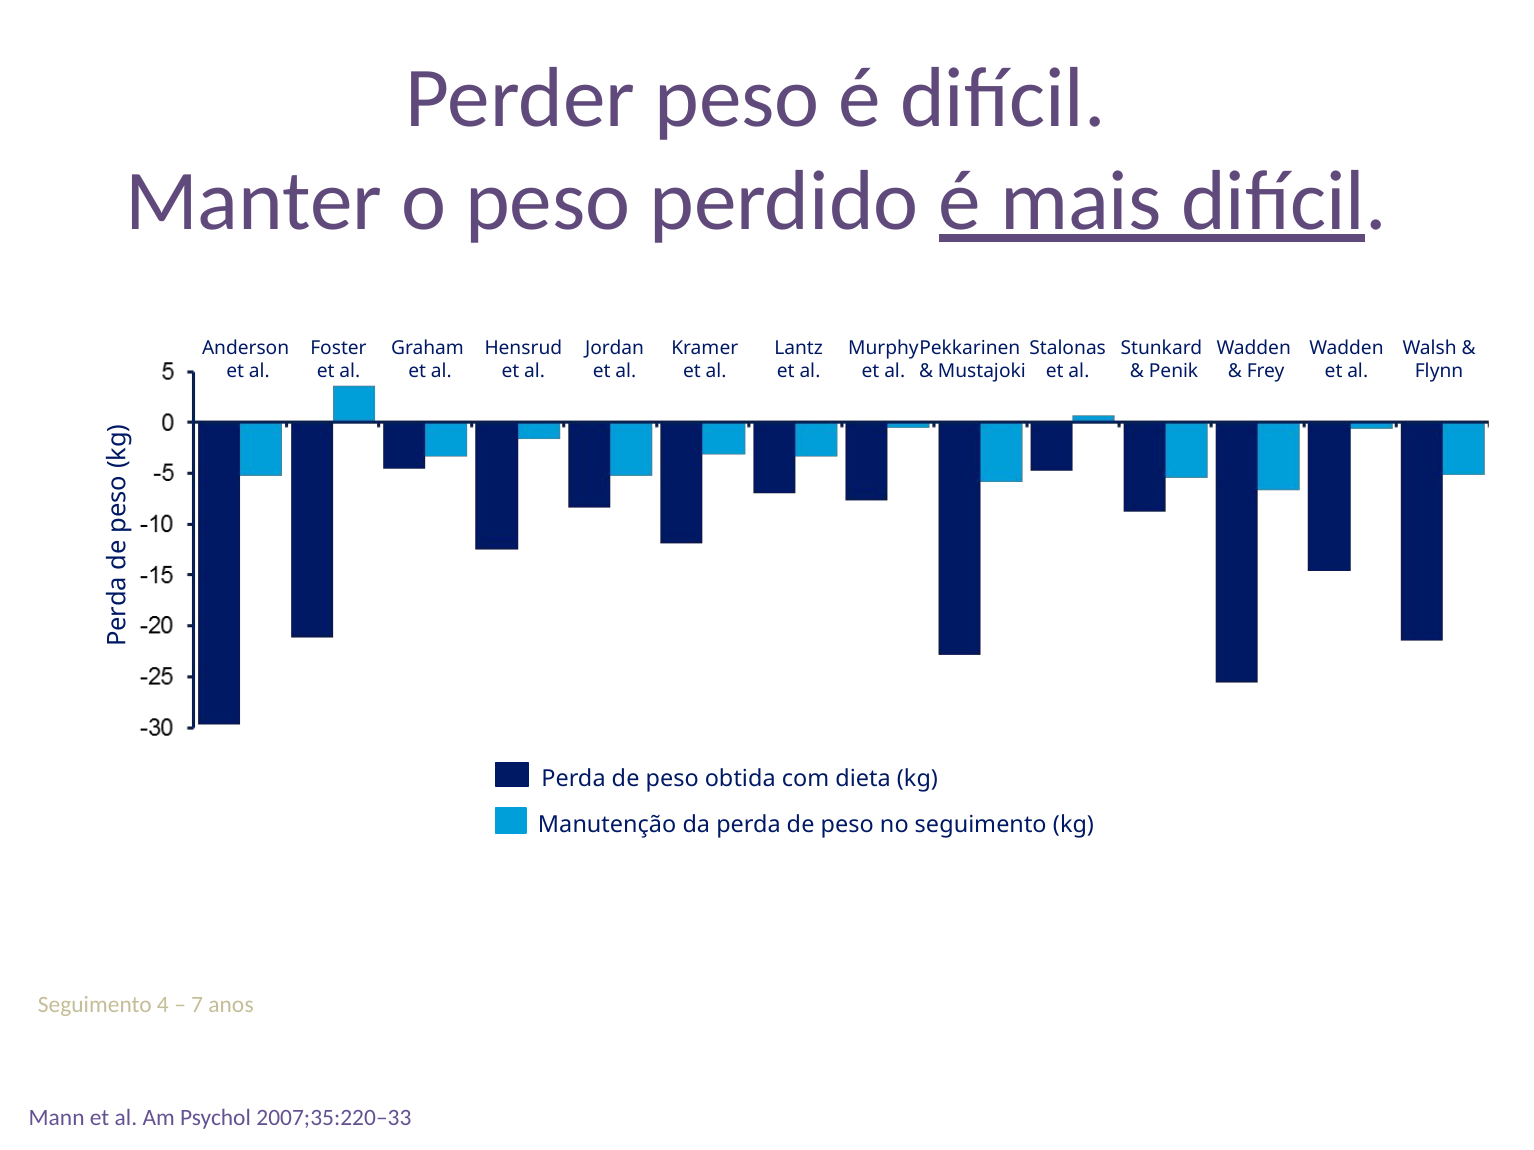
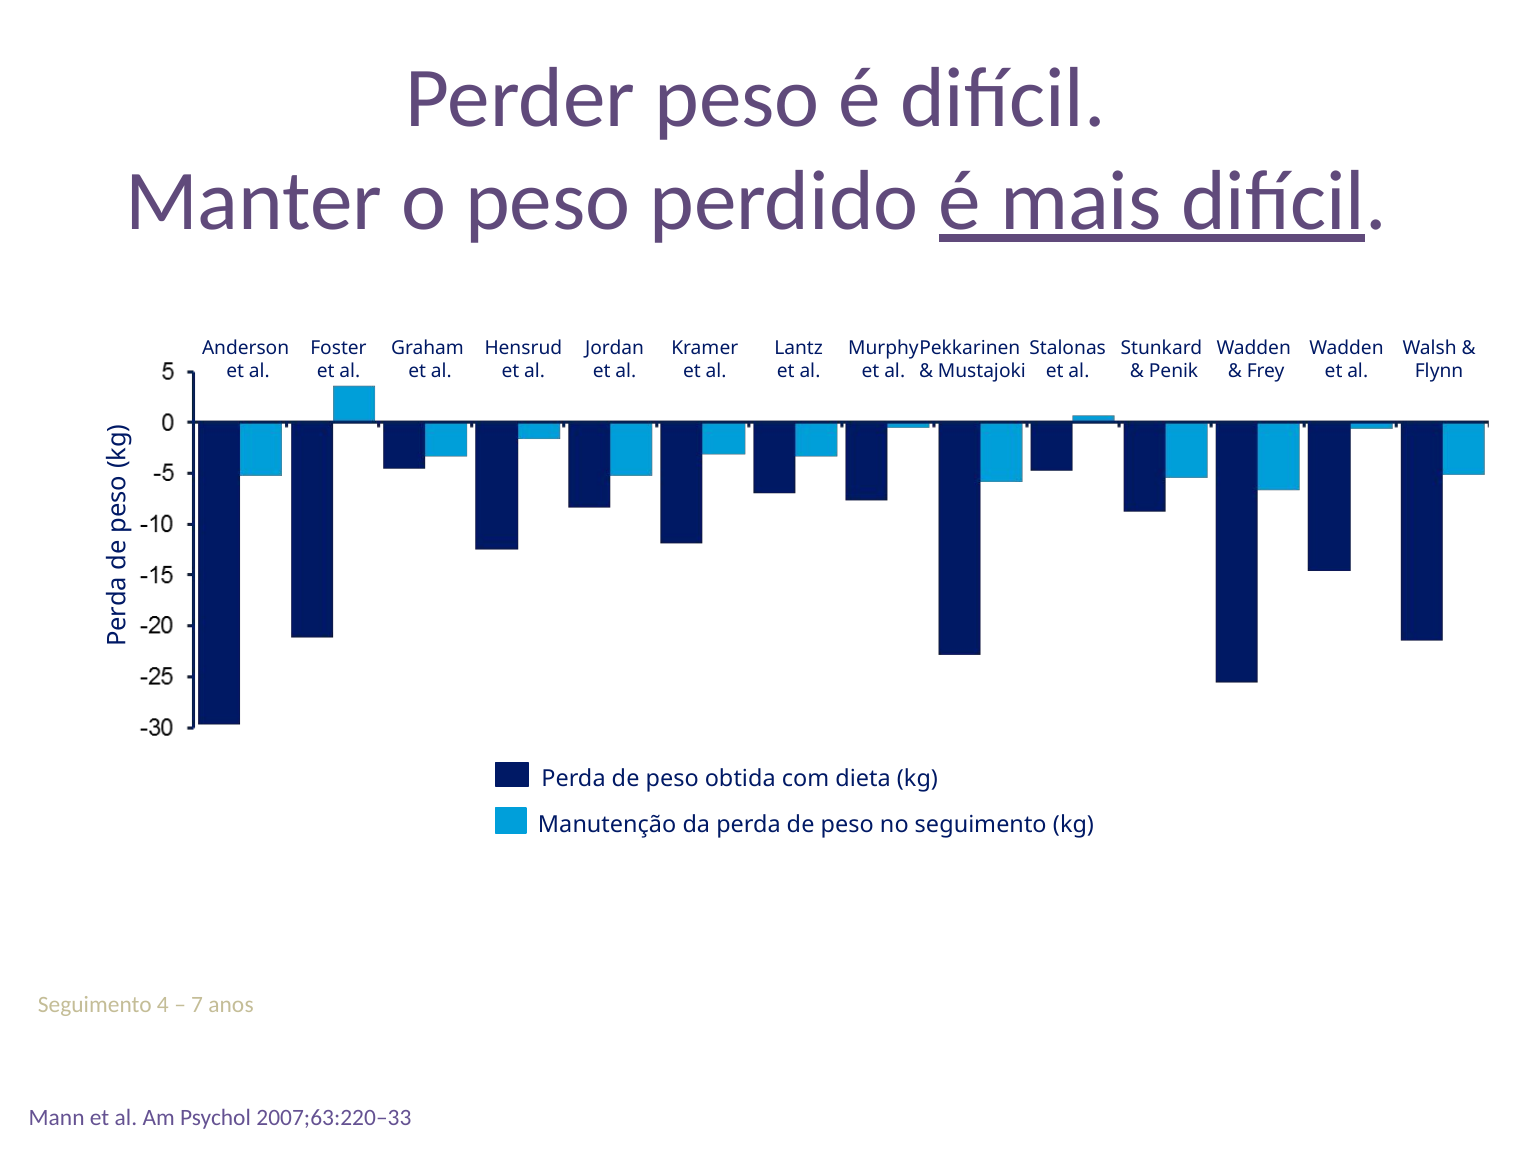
2007;35:220–33: 2007;35:220–33 -> 2007;63:220–33
